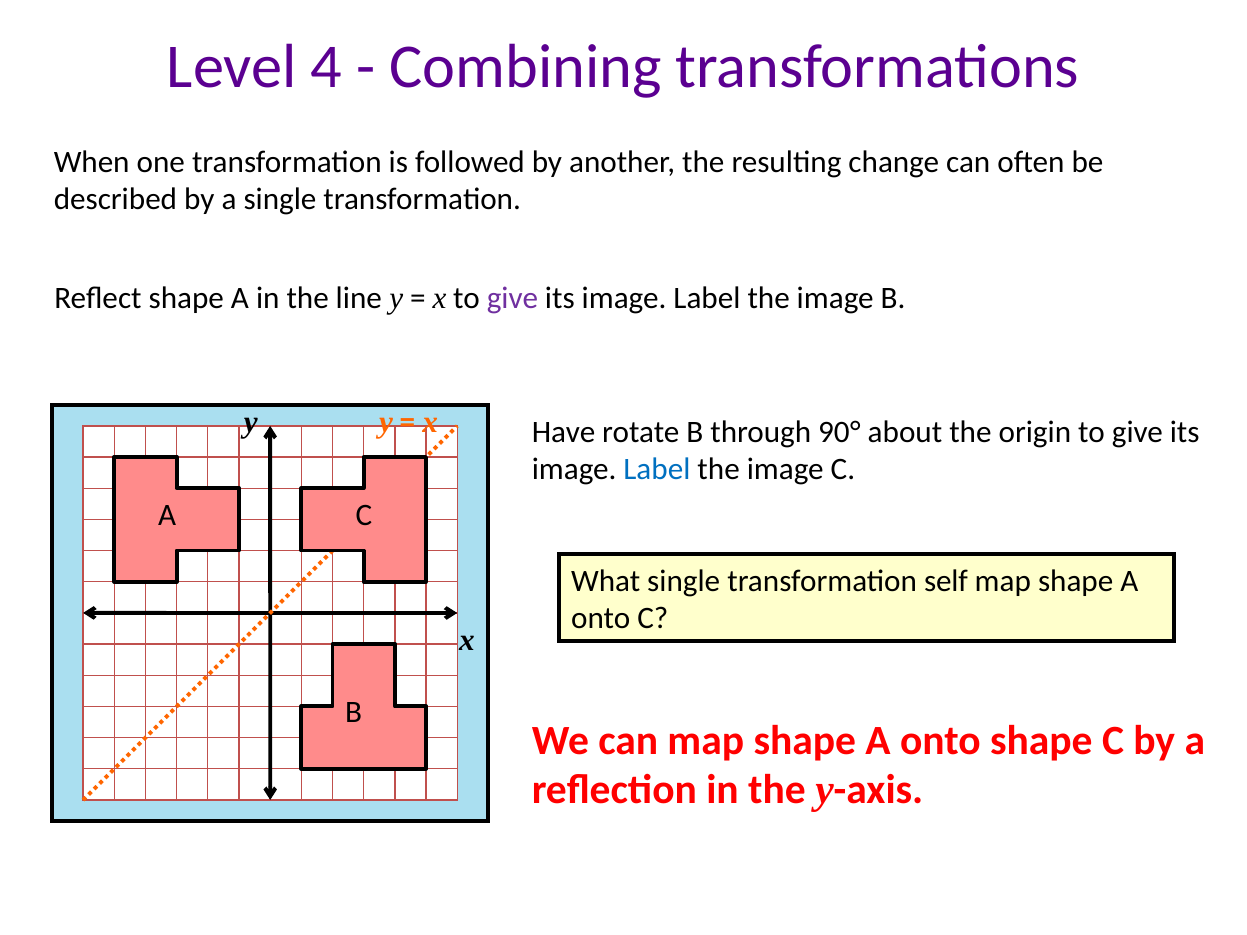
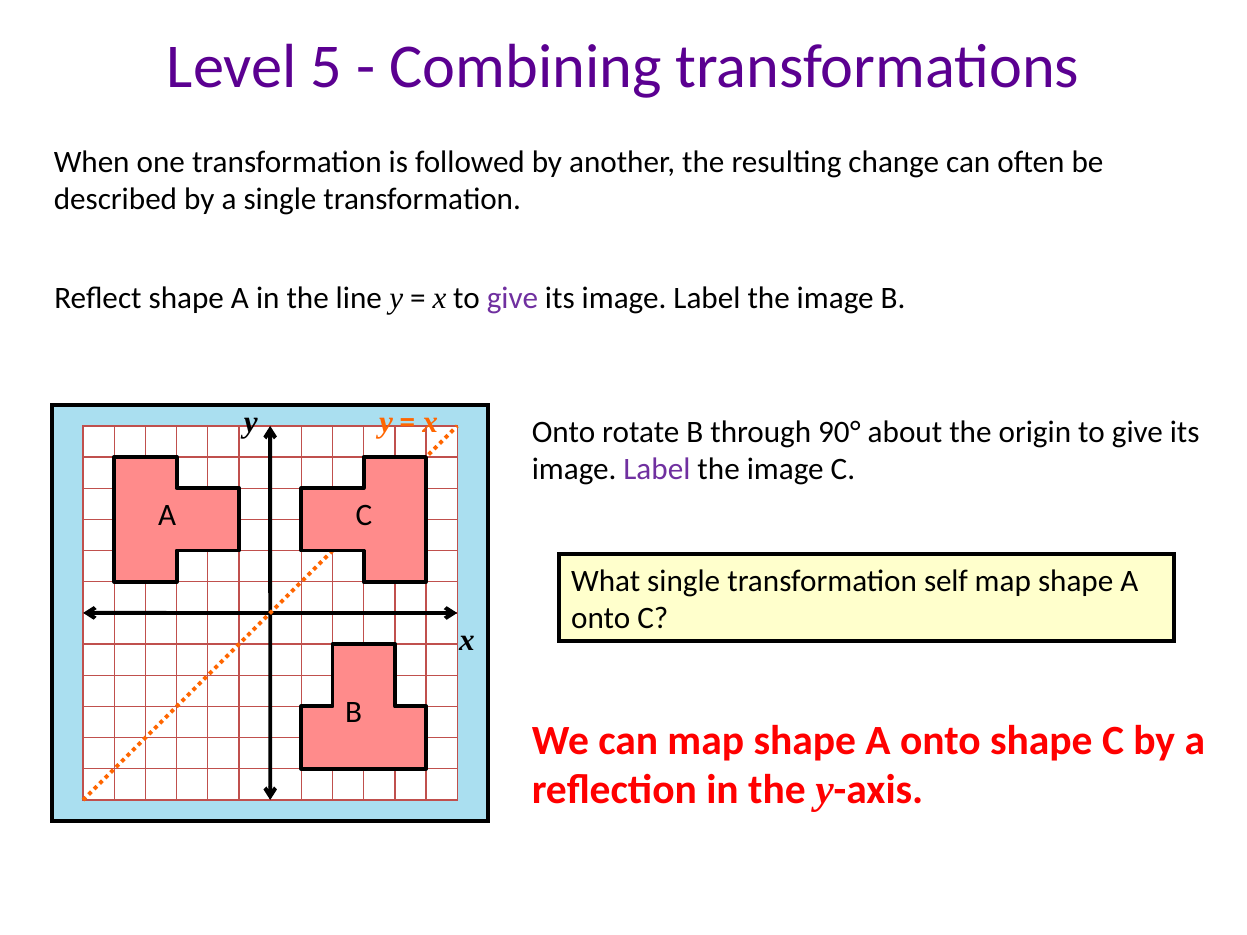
4: 4 -> 5
Have at (564, 432): Have -> Onto
Label at (657, 470) colour: blue -> purple
